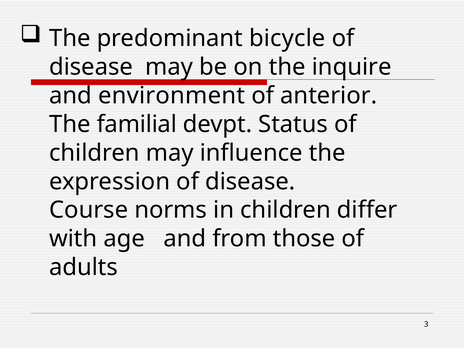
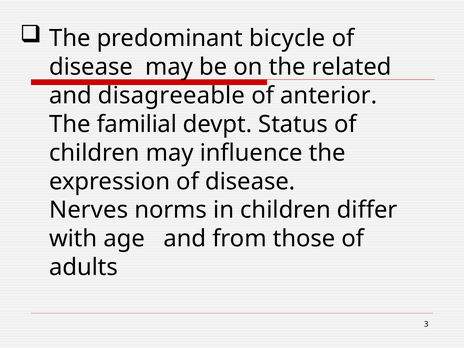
inquire: inquire -> related
environment: environment -> disagreeable
Course: Course -> Nerves
